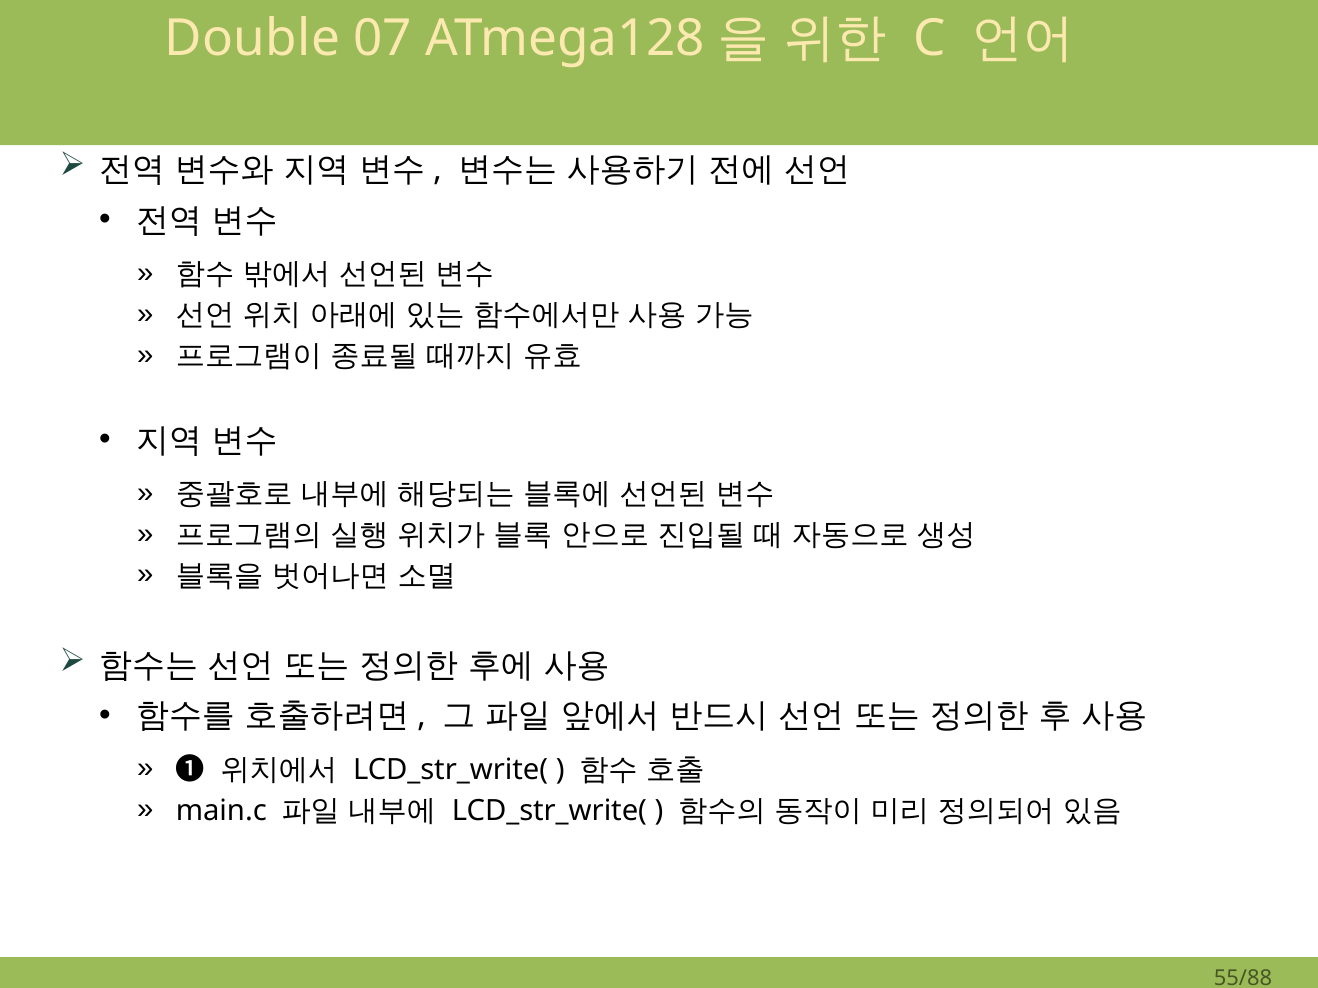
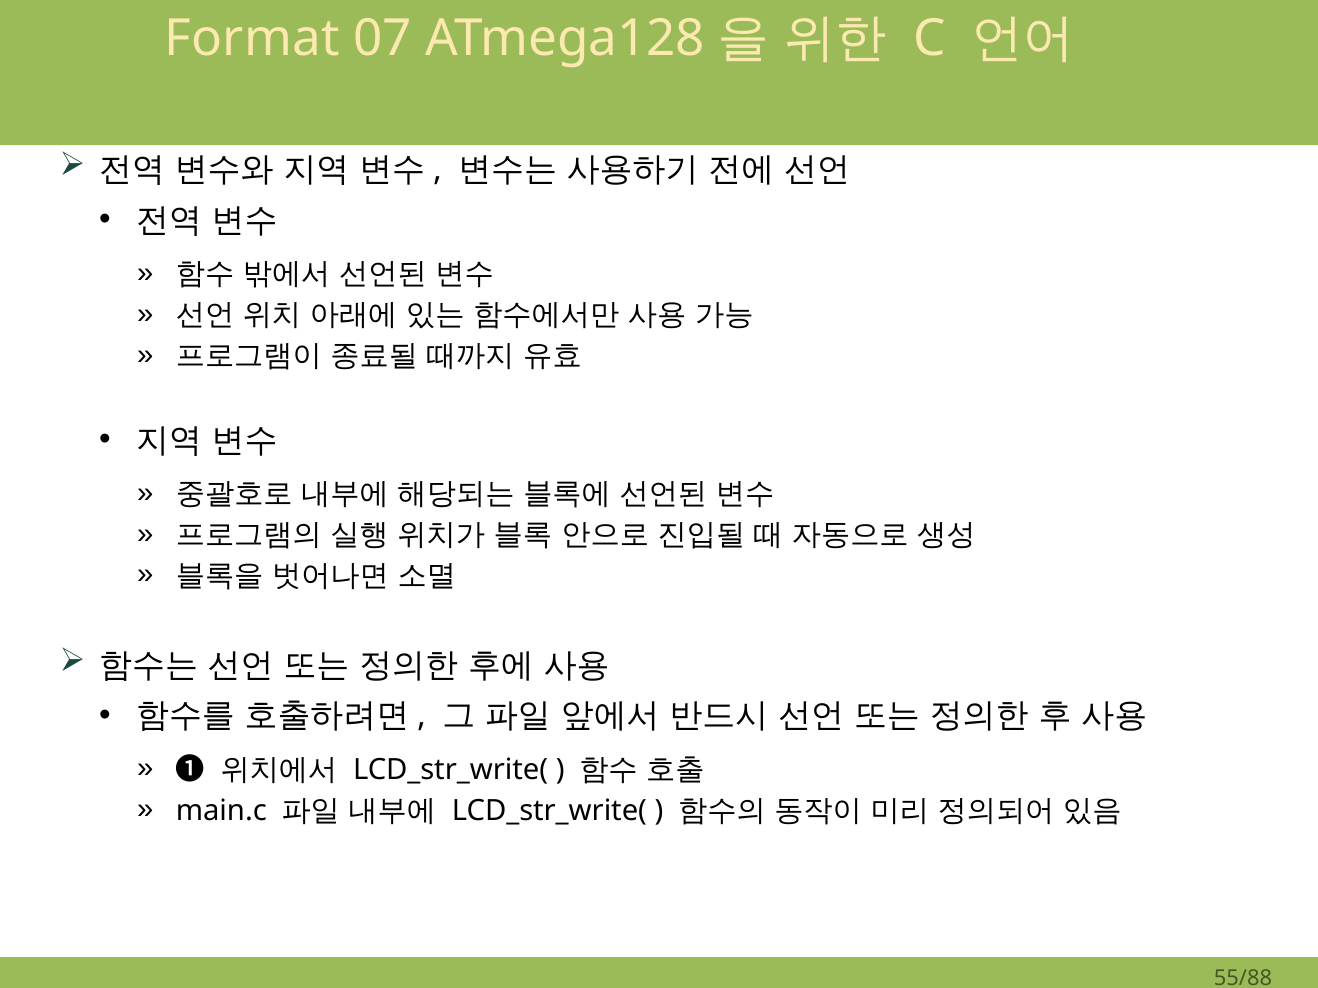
Double: Double -> Format
